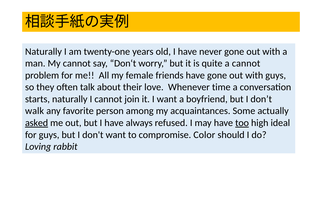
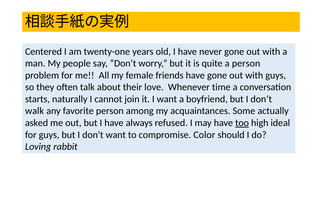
Naturally at (43, 51): Naturally -> Centered
My cannot: cannot -> people
a cannot: cannot -> person
asked underline: present -> none
